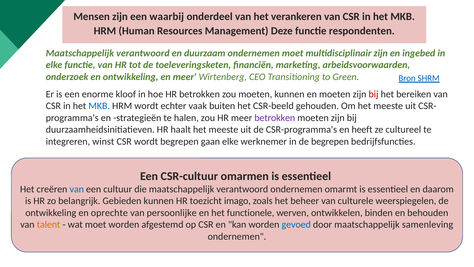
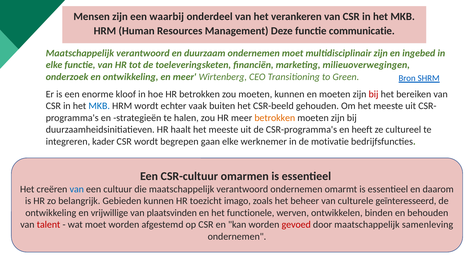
respondenten: respondenten -> communicatie
arbeidsvoorwaarden: arbeidsvoorwaarden -> milieuoverwegingen
betrokken at (275, 118) colour: purple -> orange
winst: winst -> kader
de begrepen: begrepen -> motivatie
weerspiegelen: weerspiegelen -> geïnteresseerd
oprechte: oprechte -> vrijwillige
persoonlijke: persoonlijke -> plaatsvinden
talent colour: orange -> red
gevoed colour: blue -> red
